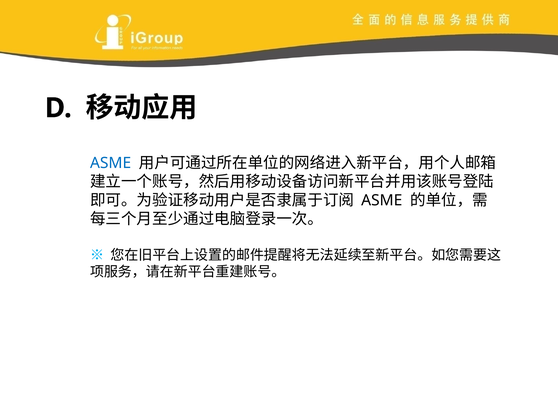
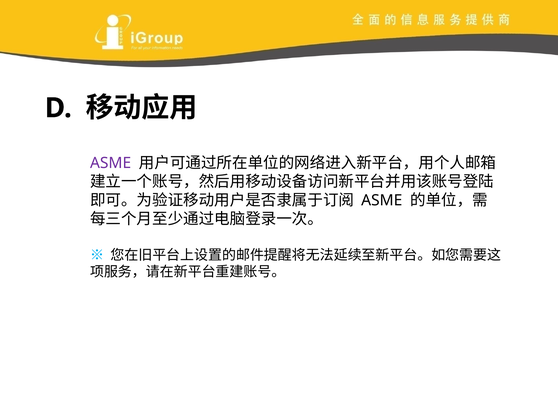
ASME at (111, 163) colour: blue -> purple
